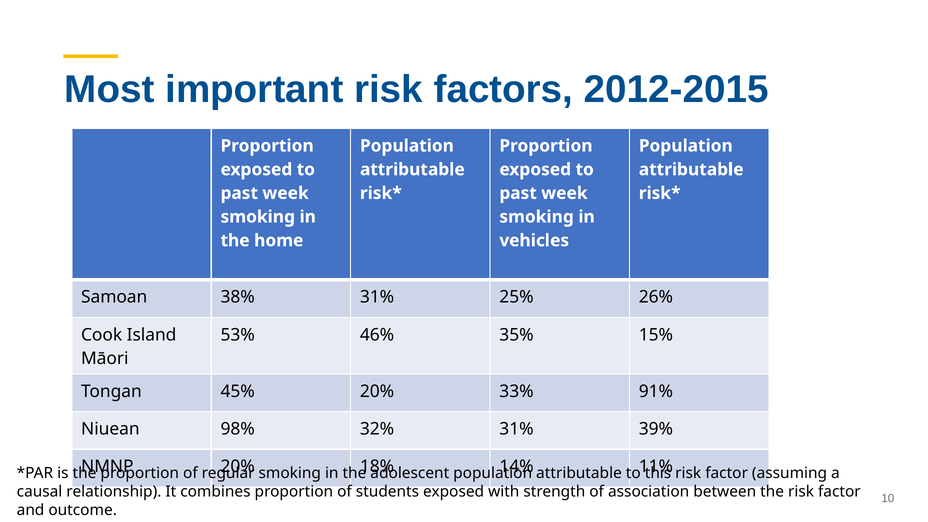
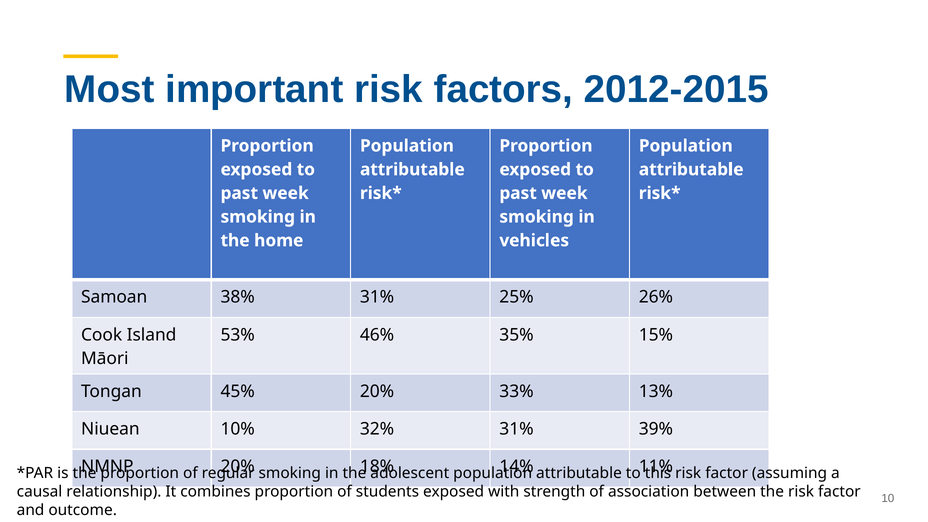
91%: 91% -> 13%
98%: 98% -> 10%
